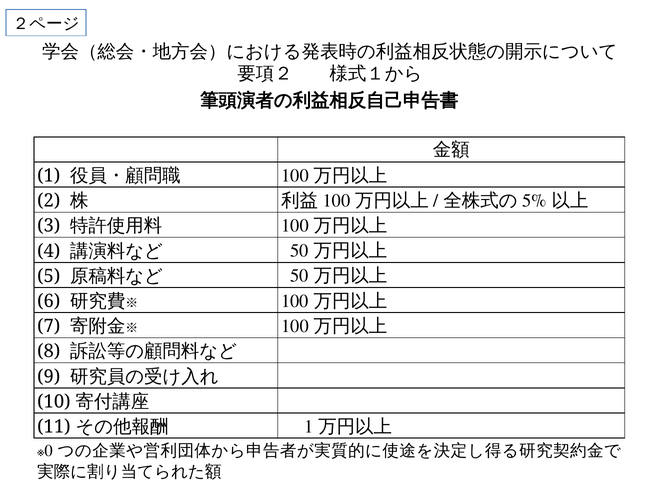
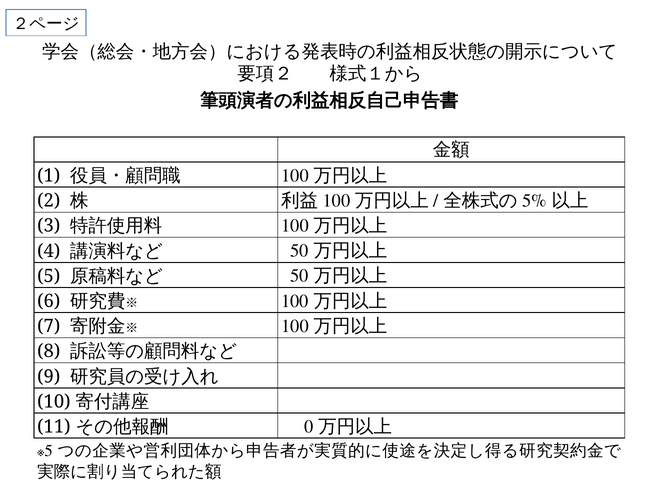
1 at (309, 426): 1 -> 0
0 at (49, 451): 0 -> 5
